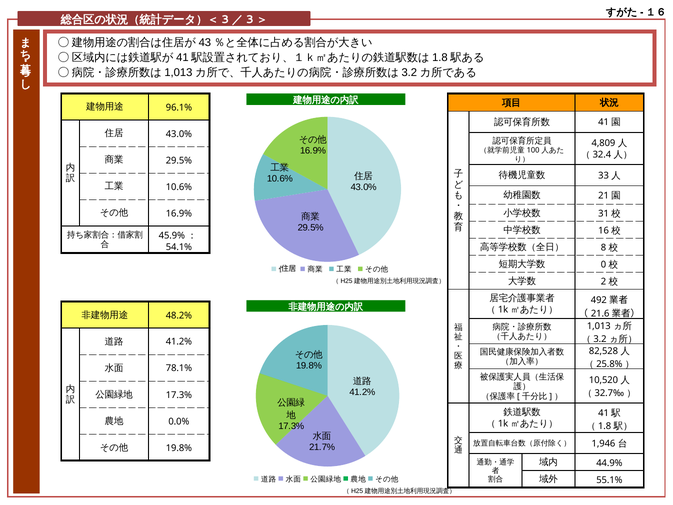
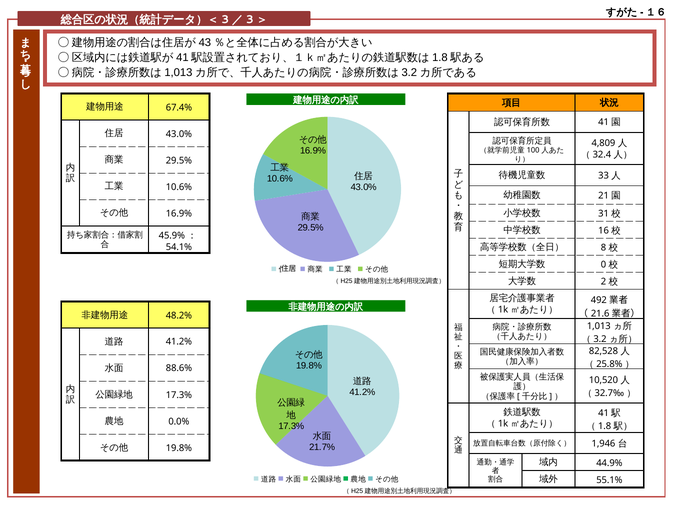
96.1%: 96.1% -> 67.4%
78.1%: 78.1% -> 88.6%
